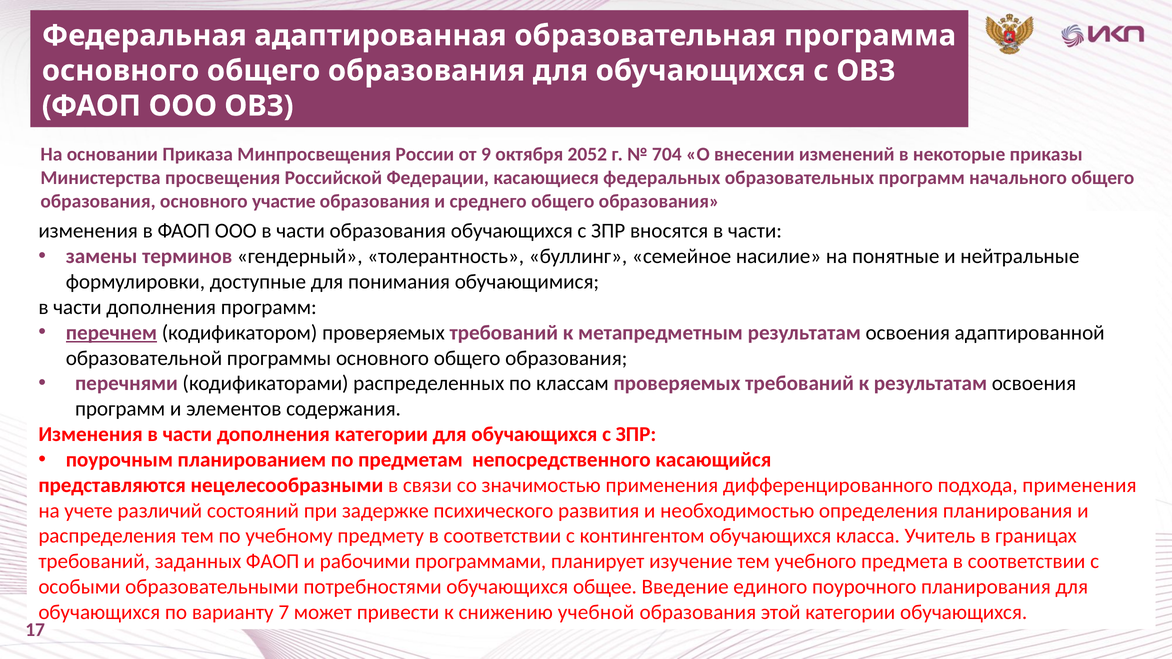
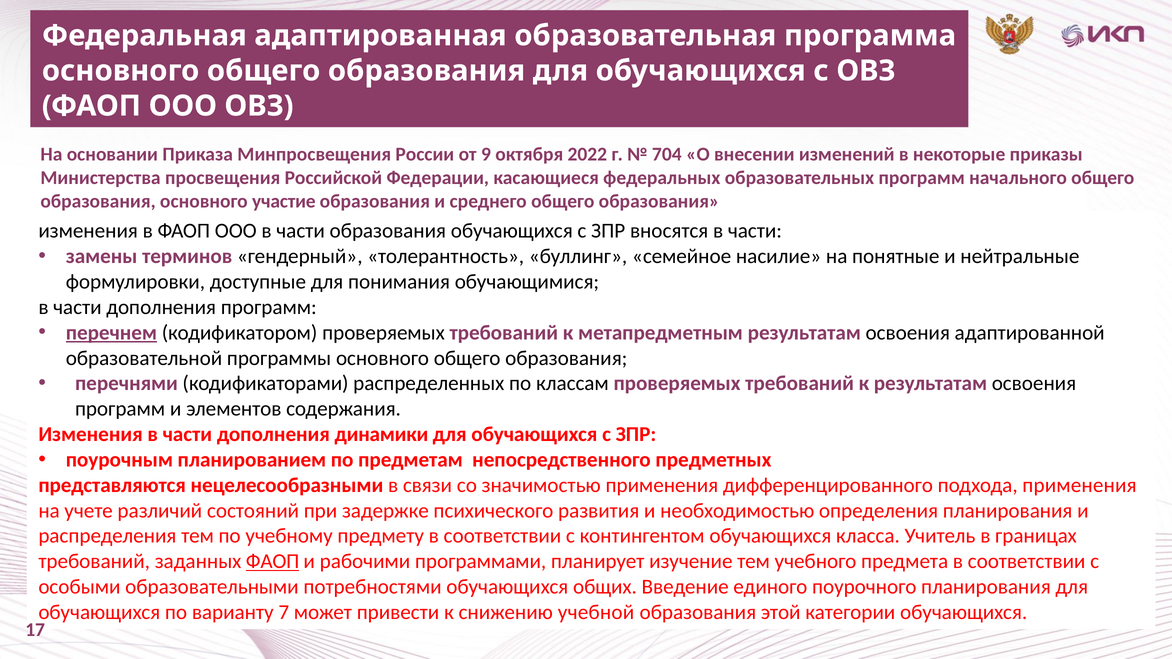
2052: 2052 -> 2022
дополнения категории: категории -> динамики
касающийся: касающийся -> предметных
ФАОП at (273, 562) underline: none -> present
общее: общее -> общих
